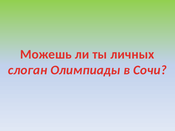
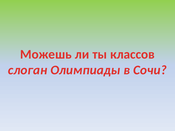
личных: личных -> классов
